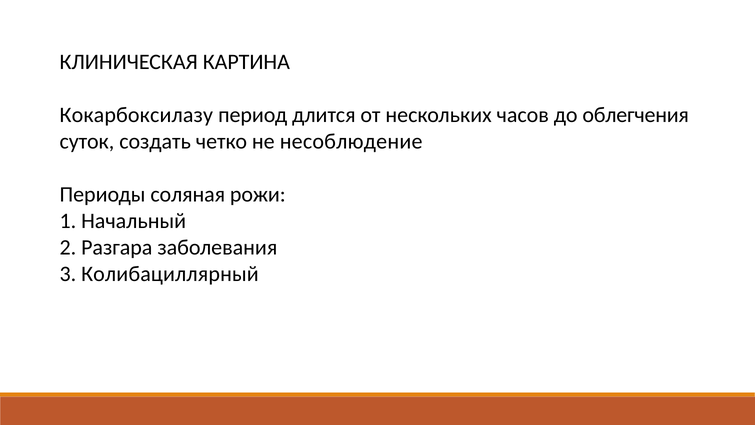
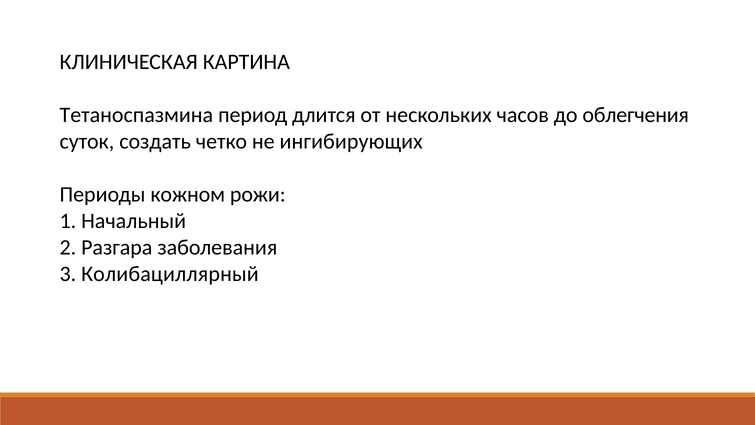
Кокарбоксилазу: Кокарбоксилазу -> Тетаноспазмина
несоблюдение: несоблюдение -> ингибирующих
соляная: соляная -> кожном
